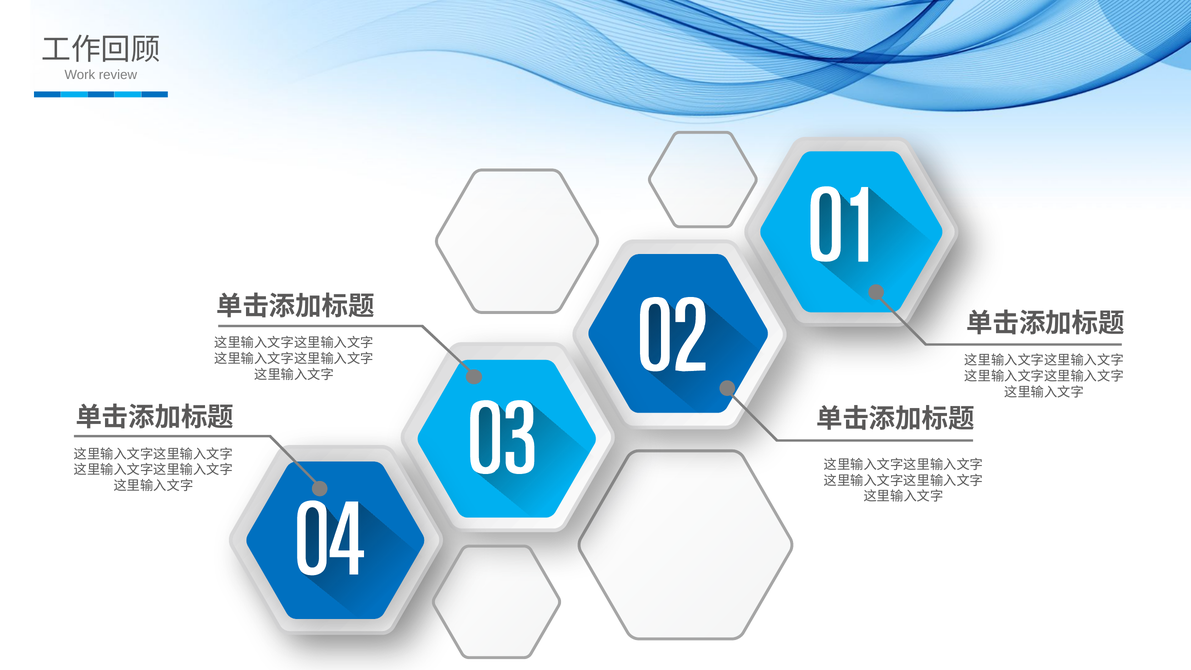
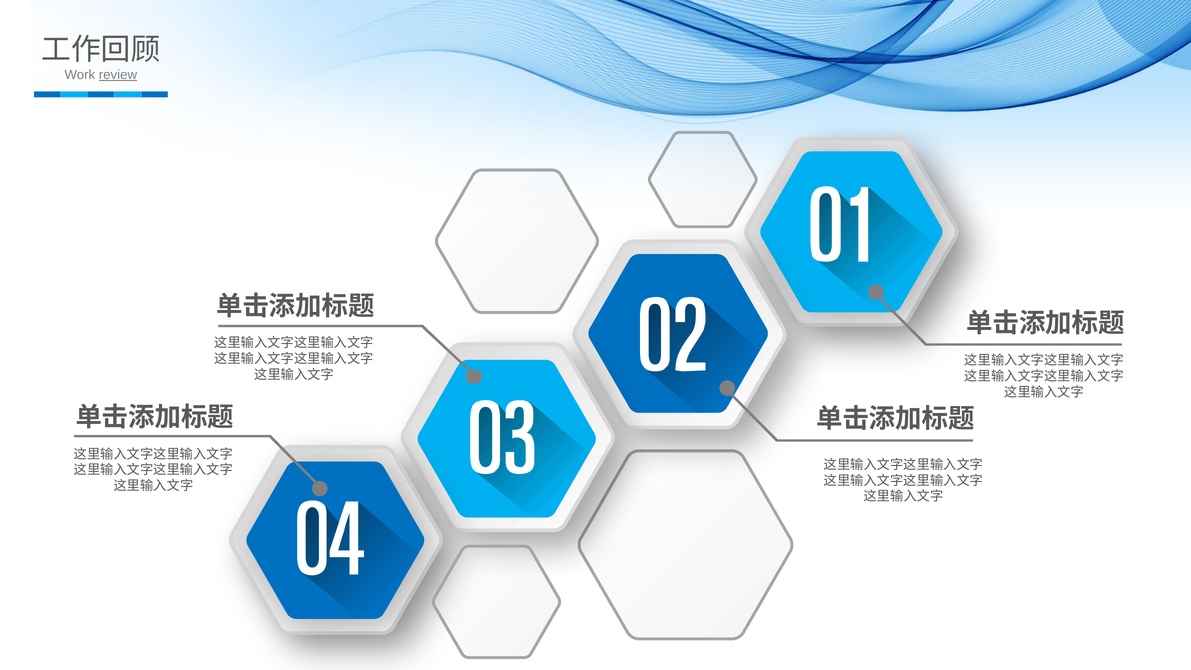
review underline: none -> present
